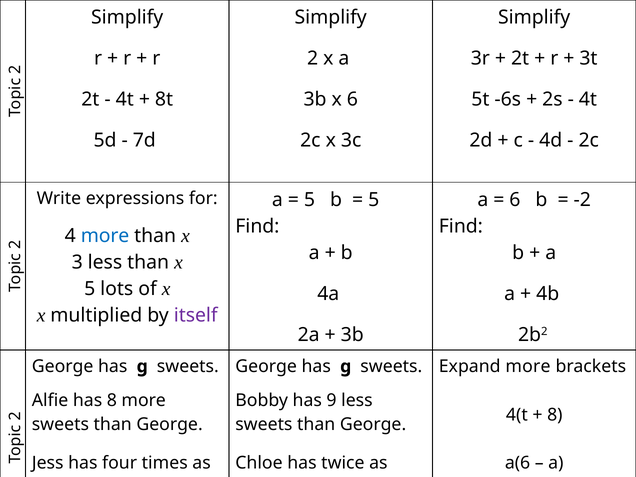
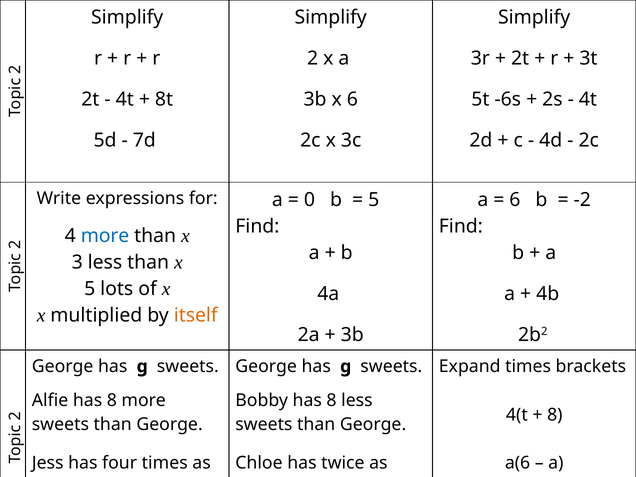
5 at (309, 200): 5 -> 0
itself colour: purple -> orange
Expand more: more -> times
Bobby has 9: 9 -> 8
